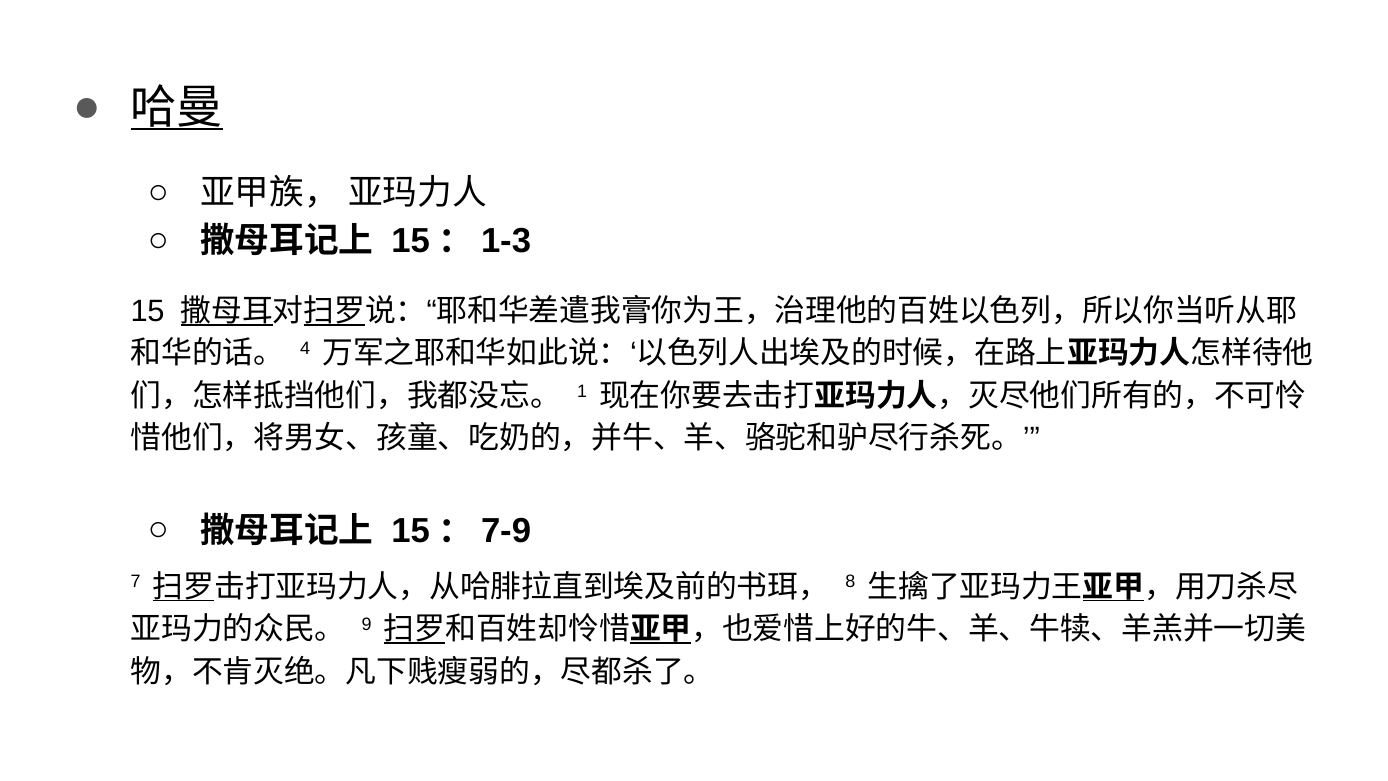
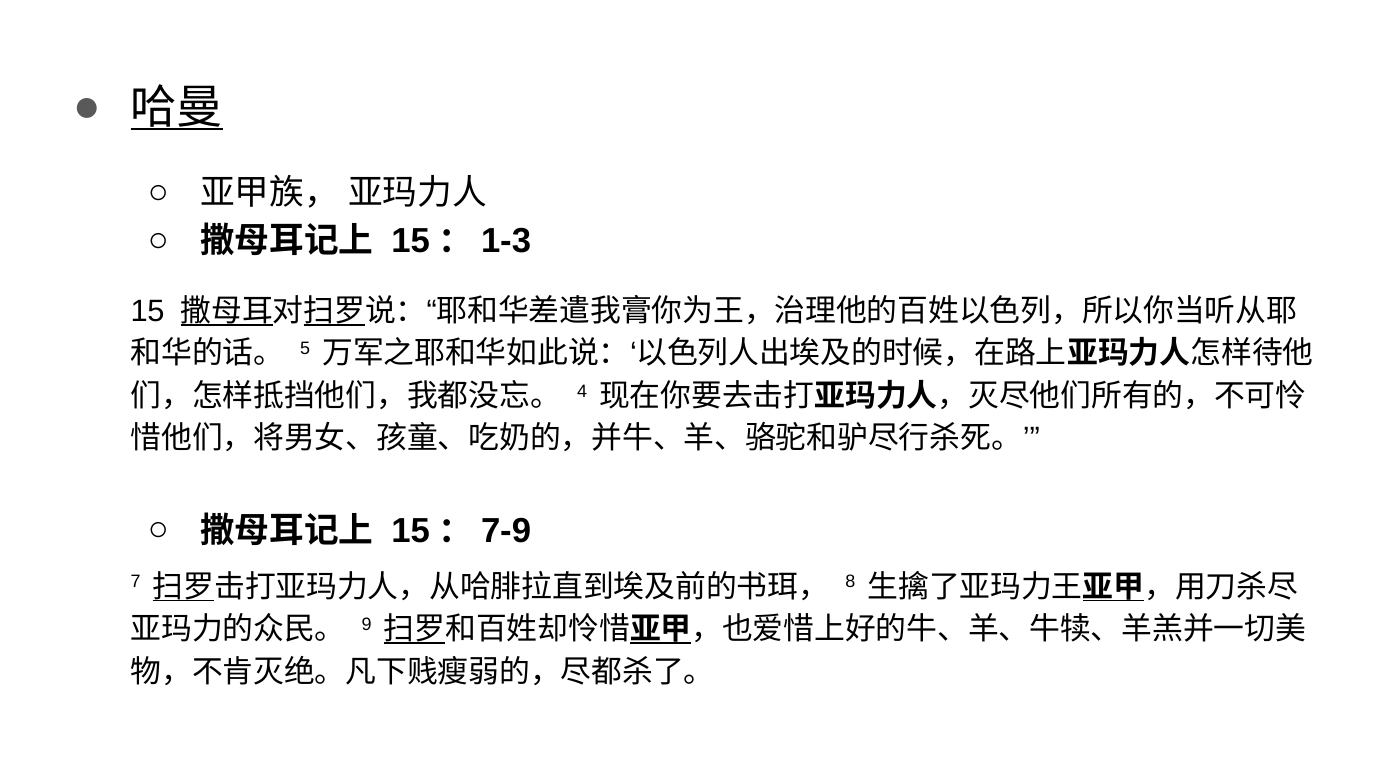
4: 4 -> 5
1: 1 -> 4
